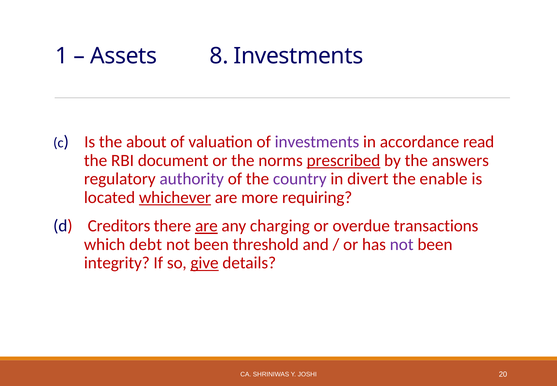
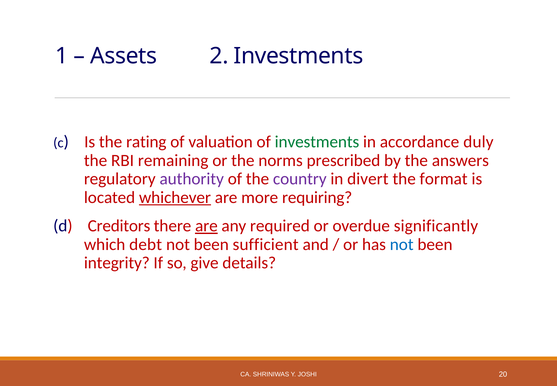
8: 8 -> 2
about: about -> rating
investments at (317, 142) colour: purple -> green
read: read -> duly
document: document -> remaining
prescribed underline: present -> none
enable: enable -> format
charging: charging -> required
transactions: transactions -> significantly
threshold: threshold -> sufficient
not at (402, 244) colour: purple -> blue
give underline: present -> none
